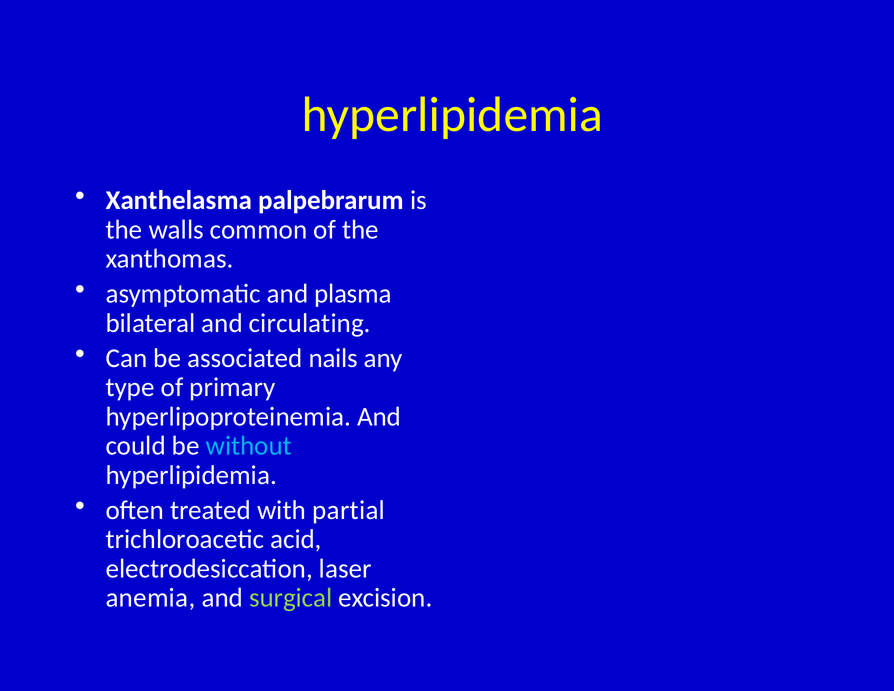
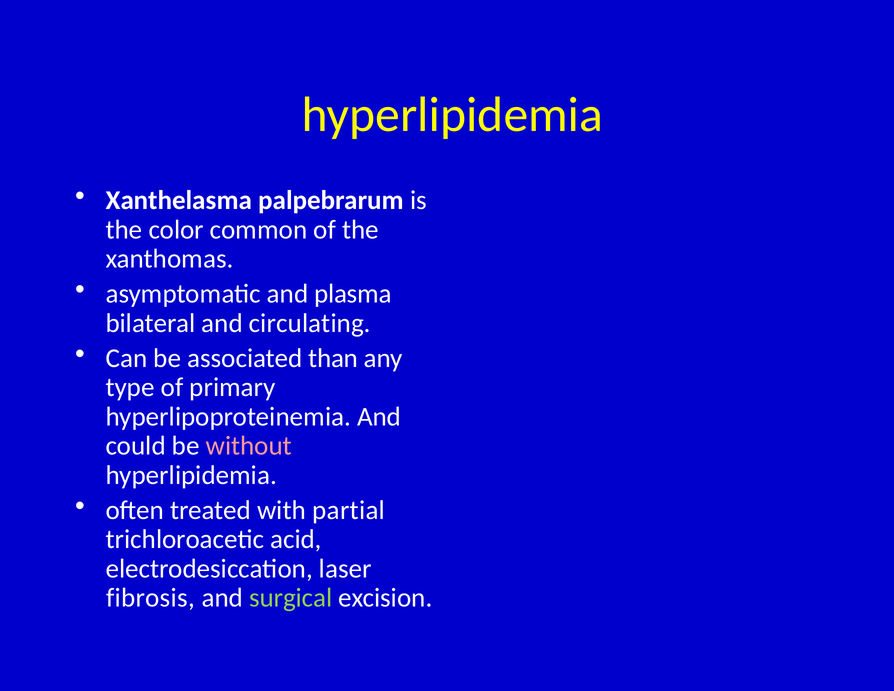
walls: walls -> color
nails: nails -> than
without colour: light blue -> pink
anemia: anemia -> fibrosis
